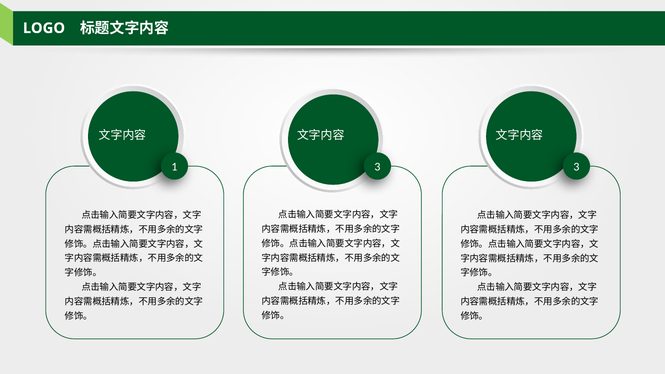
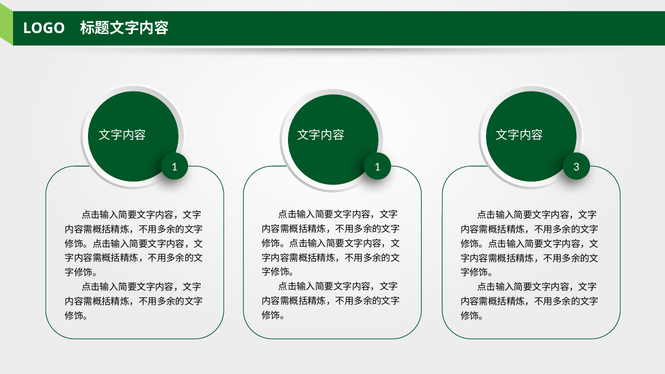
1 3: 3 -> 1
